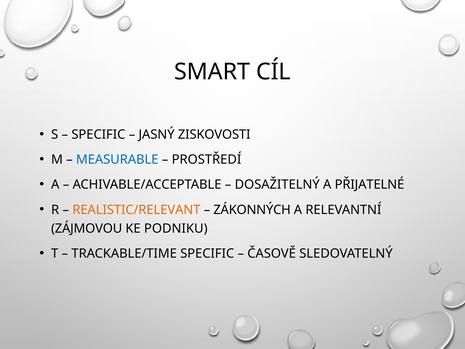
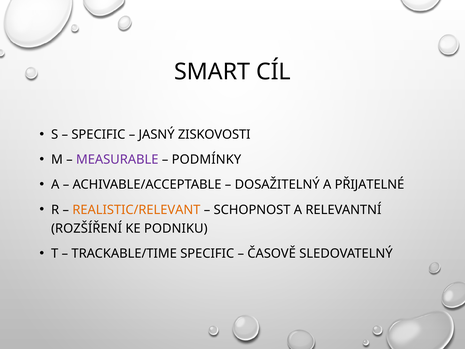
MEASURABLE colour: blue -> purple
PROSTŘEDÍ: PROSTŘEDÍ -> PODMÍNKY
ZÁKONNÝCH: ZÁKONNÝCH -> SCHOPNOST
ZÁJMOVOU: ZÁJMOVOU -> ROZŠÍŘENÍ
